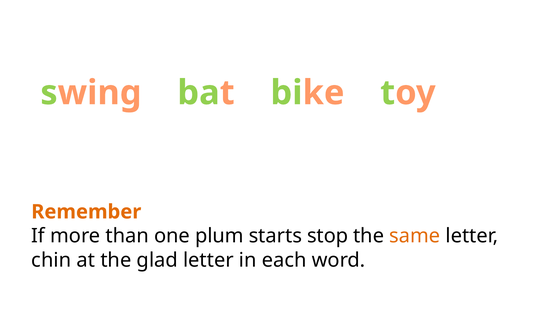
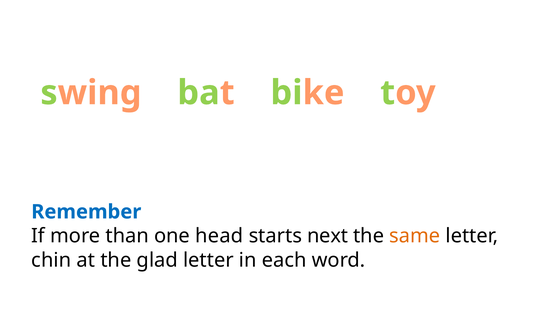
Remember colour: orange -> blue
plum: plum -> head
stop: stop -> next
